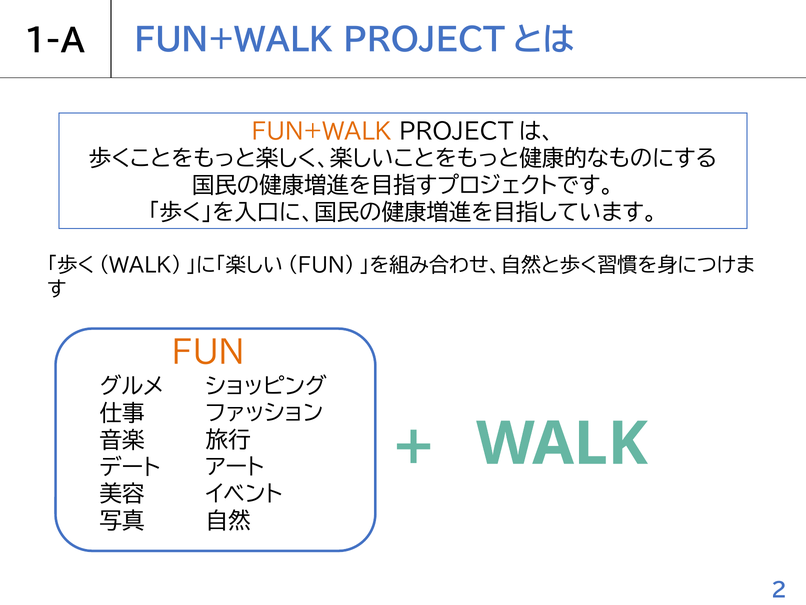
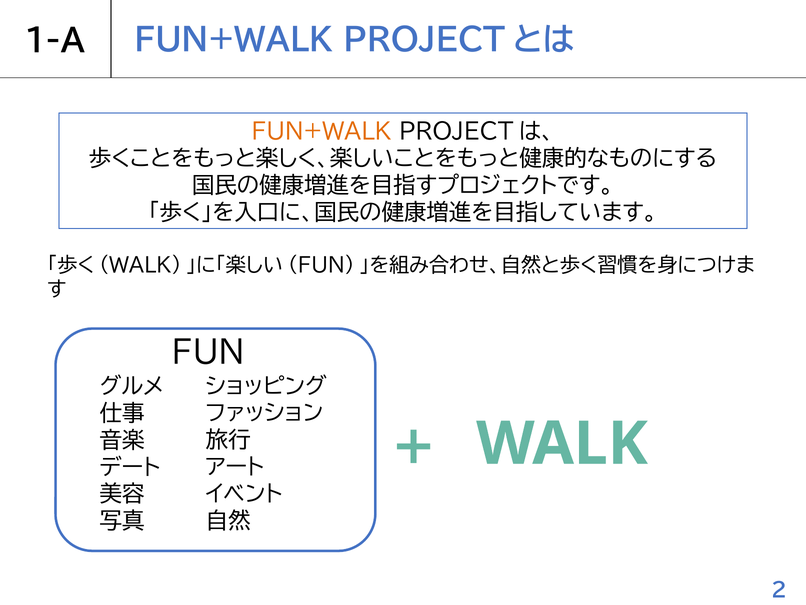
FUN colour: orange -> black
